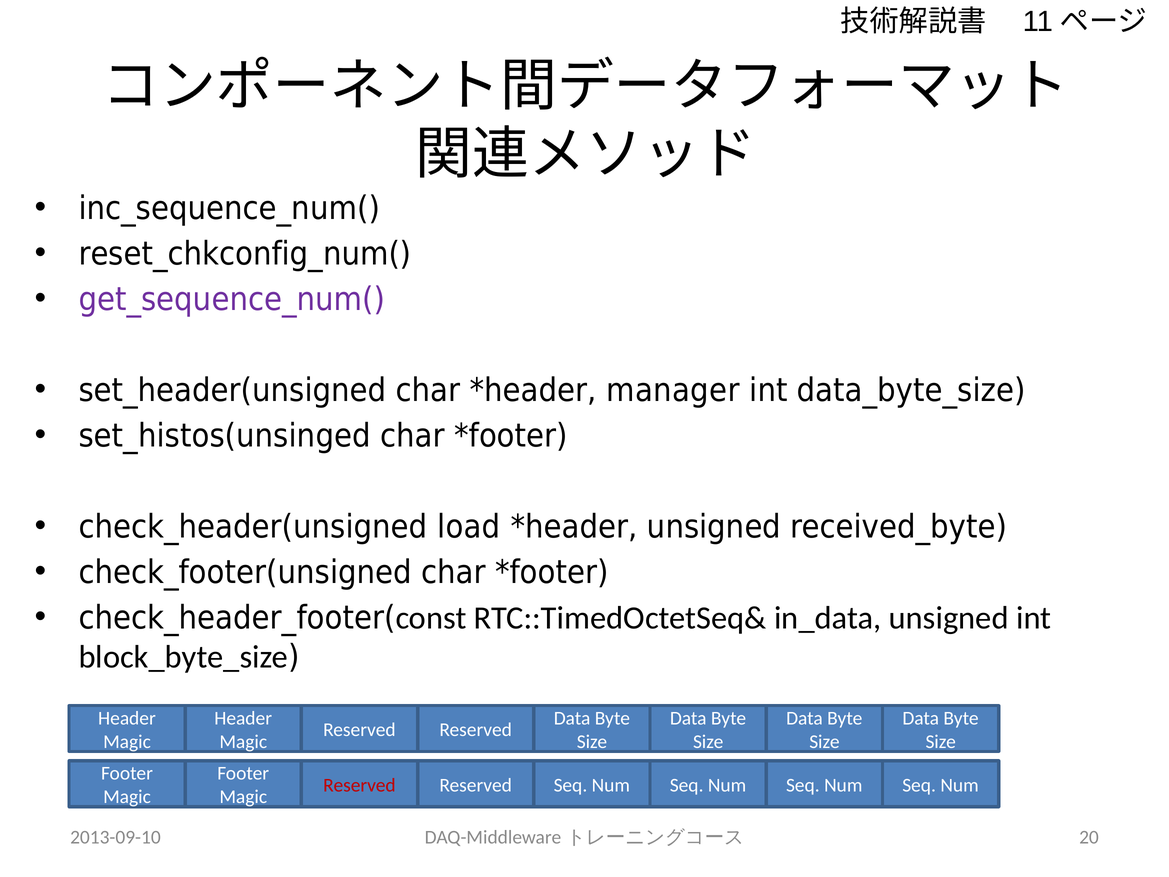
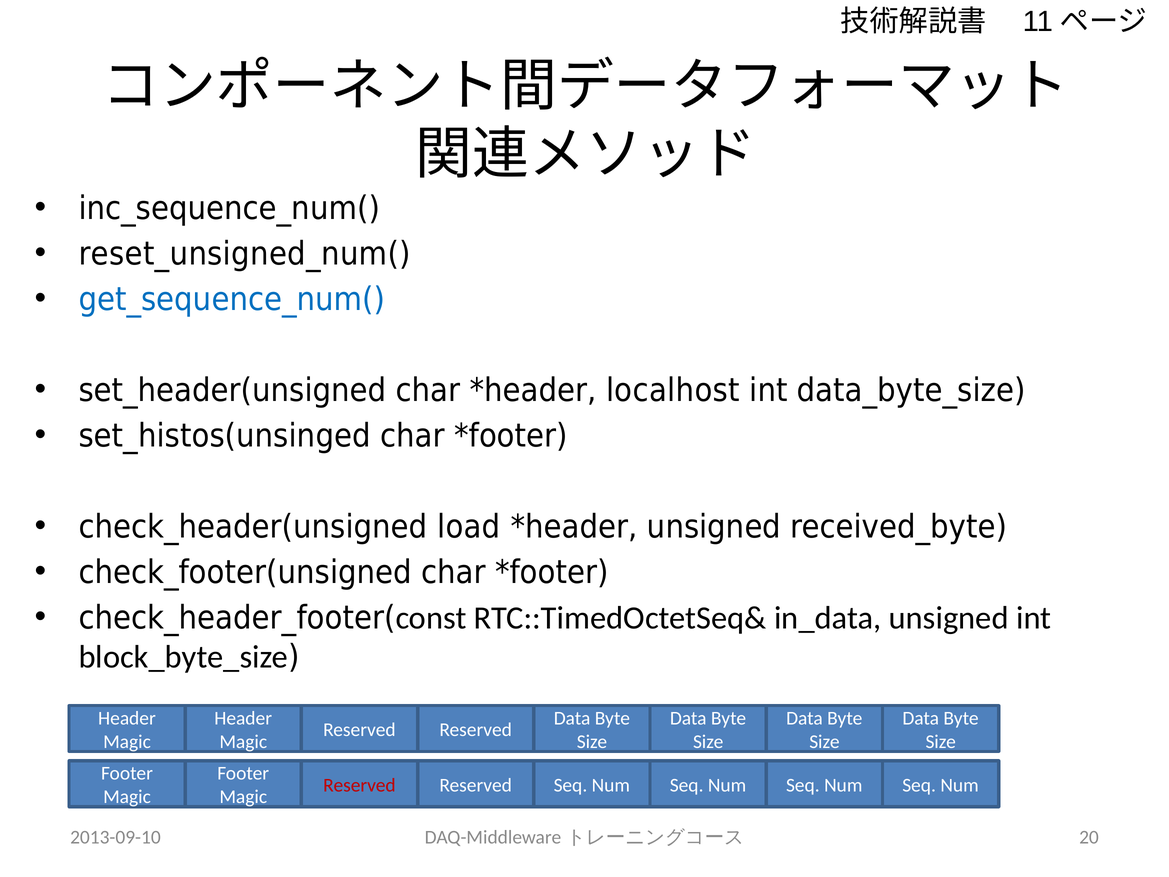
reset_chkconfig_num(: reset_chkconfig_num( -> reset_unsigned_num(
get_sequence_num( colour: purple -> blue
manager: manager -> localhost
